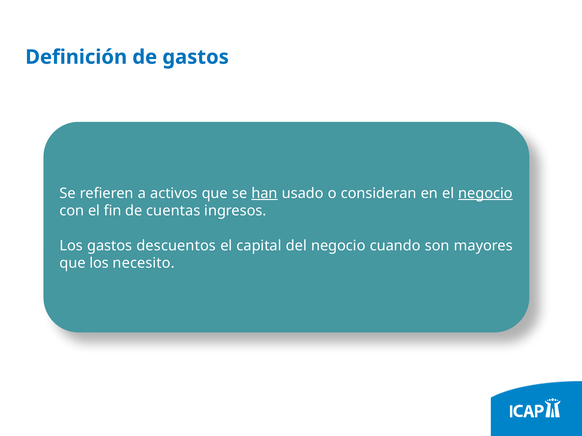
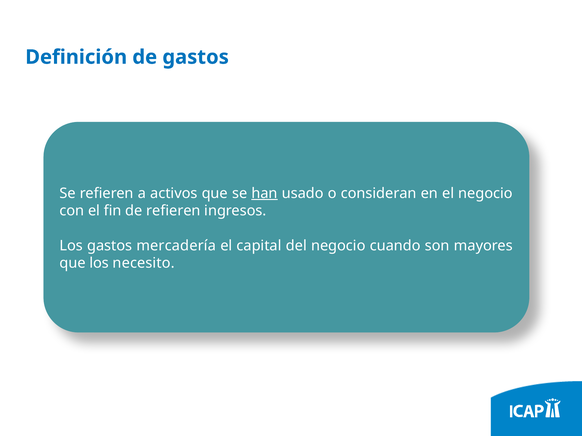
negocio at (485, 194) underline: present -> none
de cuentas: cuentas -> refieren
descuentos: descuentos -> mercadería
